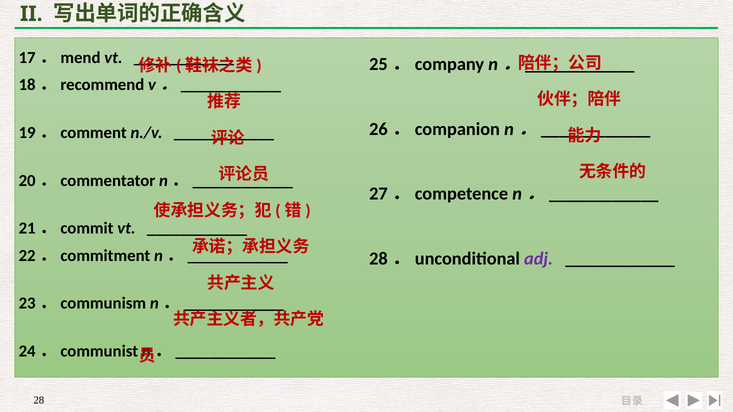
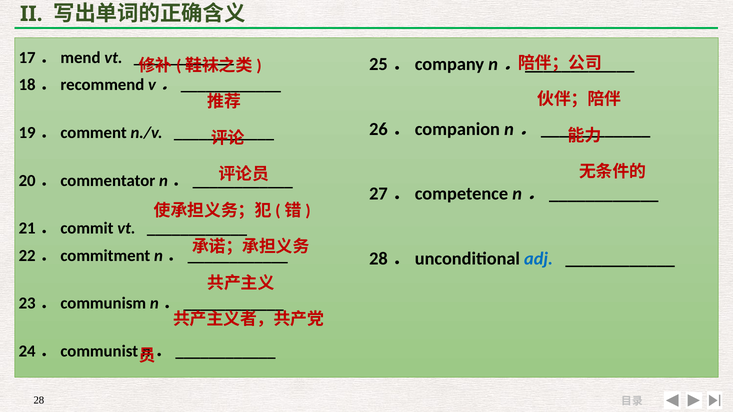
adj colour: purple -> blue
